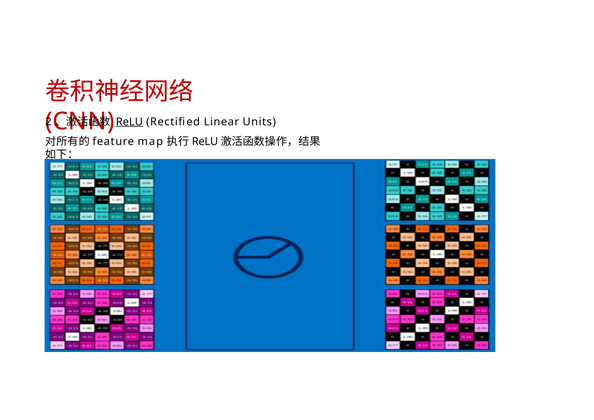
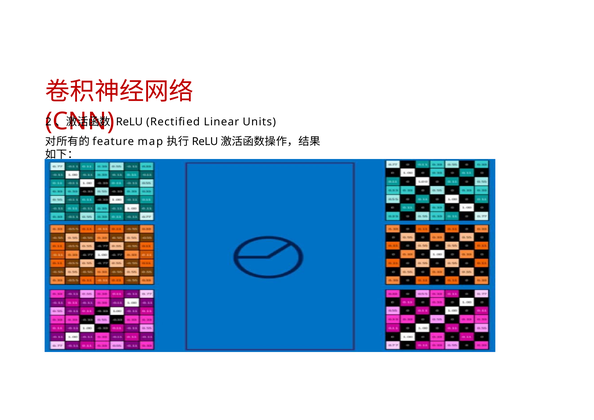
ReLU underline: present -> none
